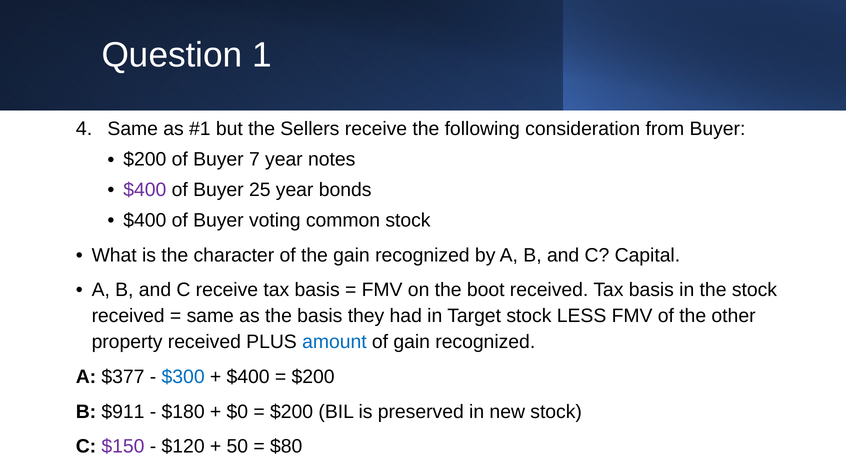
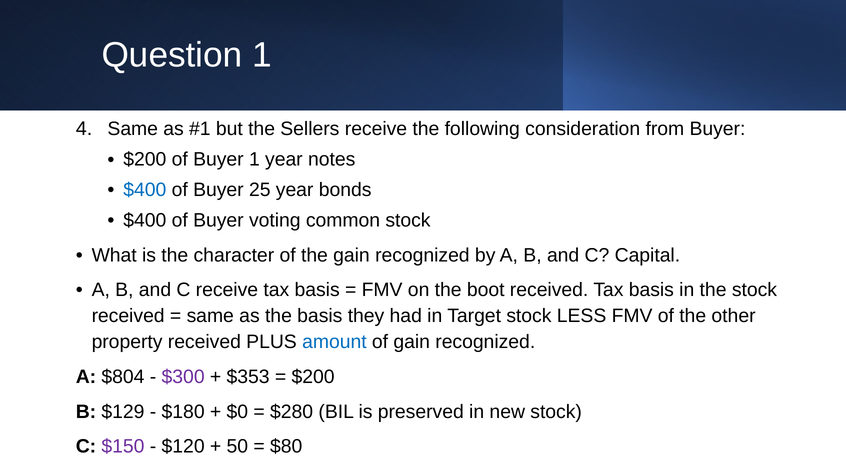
Buyer 7: 7 -> 1
$400 at (145, 190) colour: purple -> blue
$377: $377 -> $804
$300 colour: blue -> purple
$400 at (248, 377): $400 -> $353
$911: $911 -> $129
$200 at (292, 412): $200 -> $280
